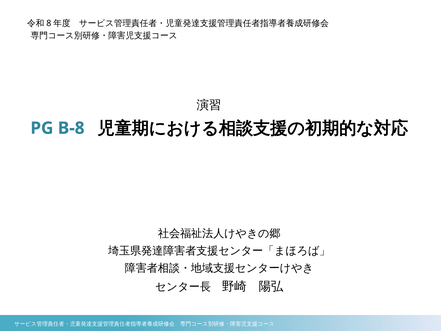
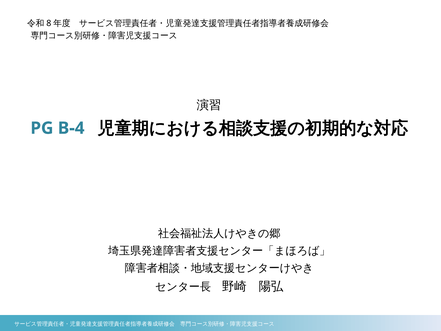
B-8: B-8 -> B-4
